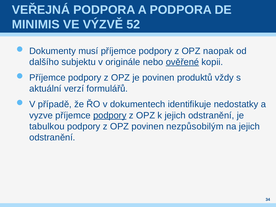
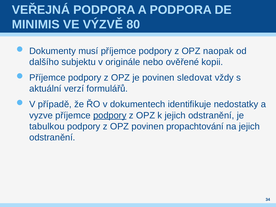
52: 52 -> 80
ověřené underline: present -> none
produktů: produktů -> sledovat
nezpůsobilým: nezpůsobilým -> propachtování
